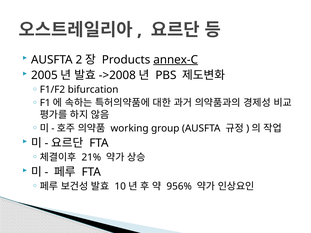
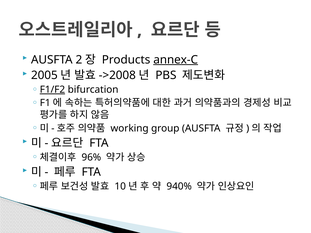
F1/F2 underline: none -> present
21%: 21% -> 96%
956%: 956% -> 940%
